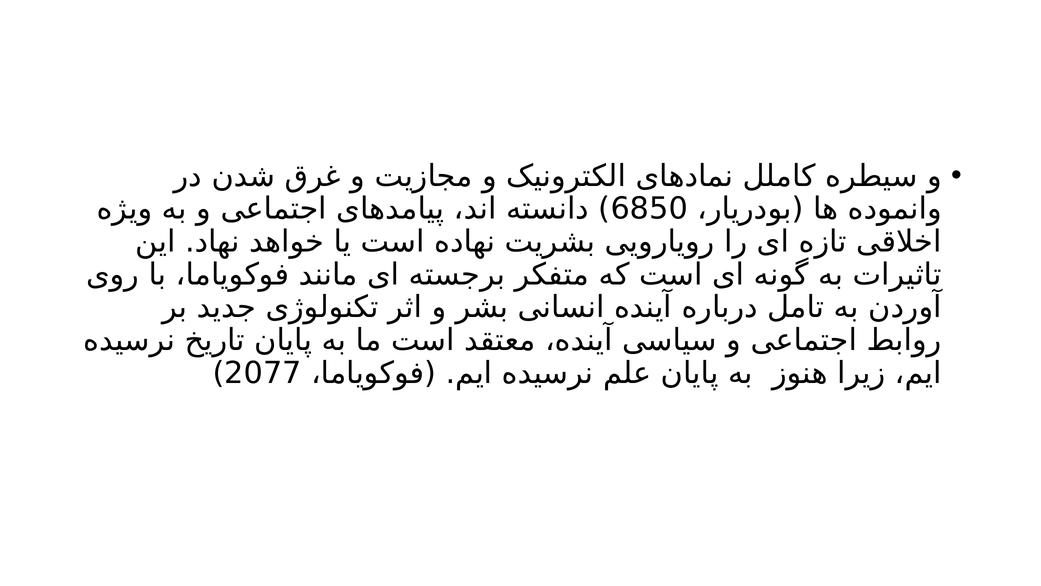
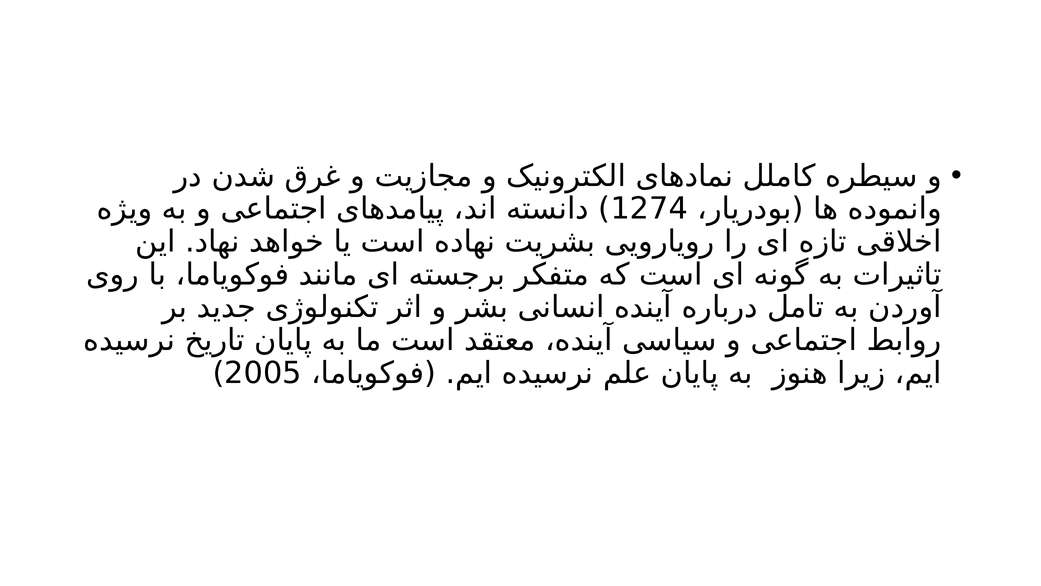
6850: 6850 -> 1274
2077: 2077 -> 2005
